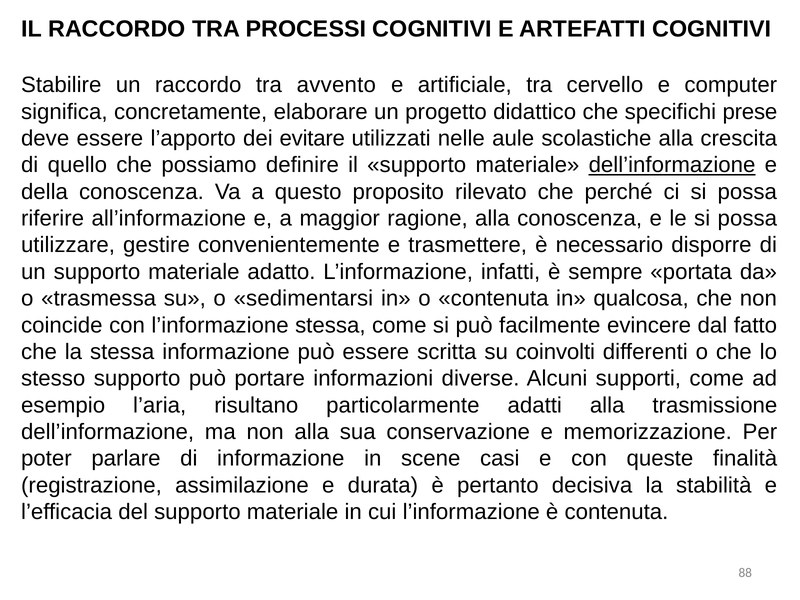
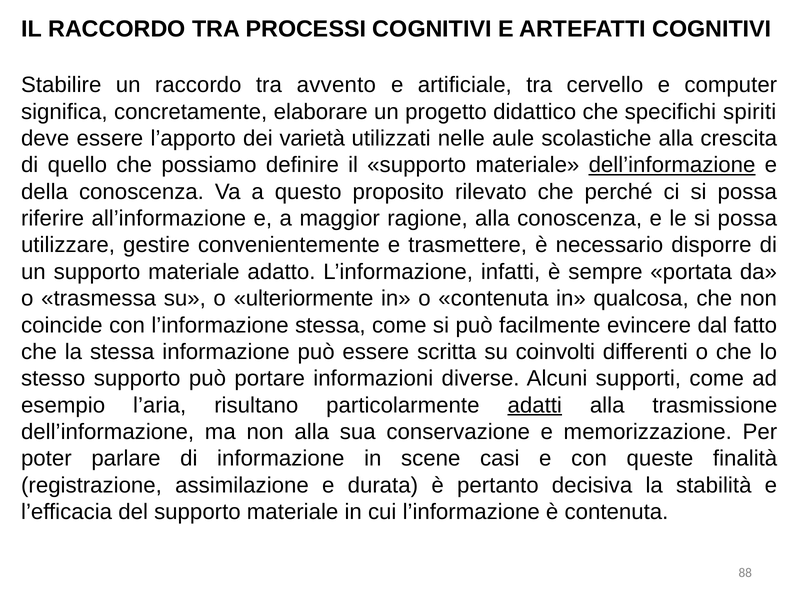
prese: prese -> spiriti
evitare: evitare -> varietà
sedimentarsi: sedimentarsi -> ulteriormente
adatti underline: none -> present
